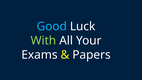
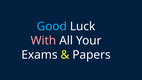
With colour: light green -> pink
